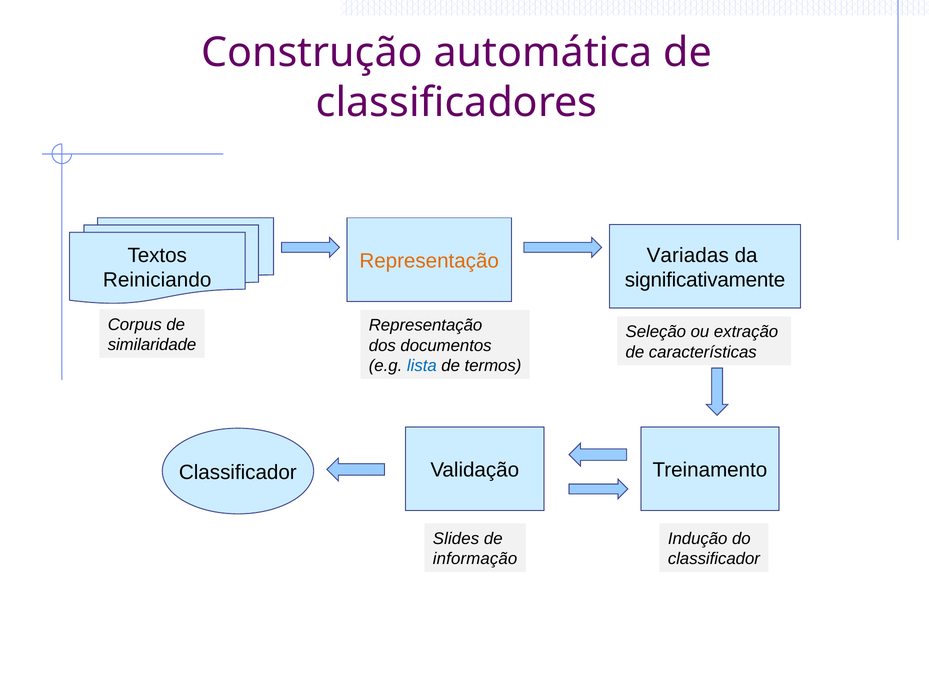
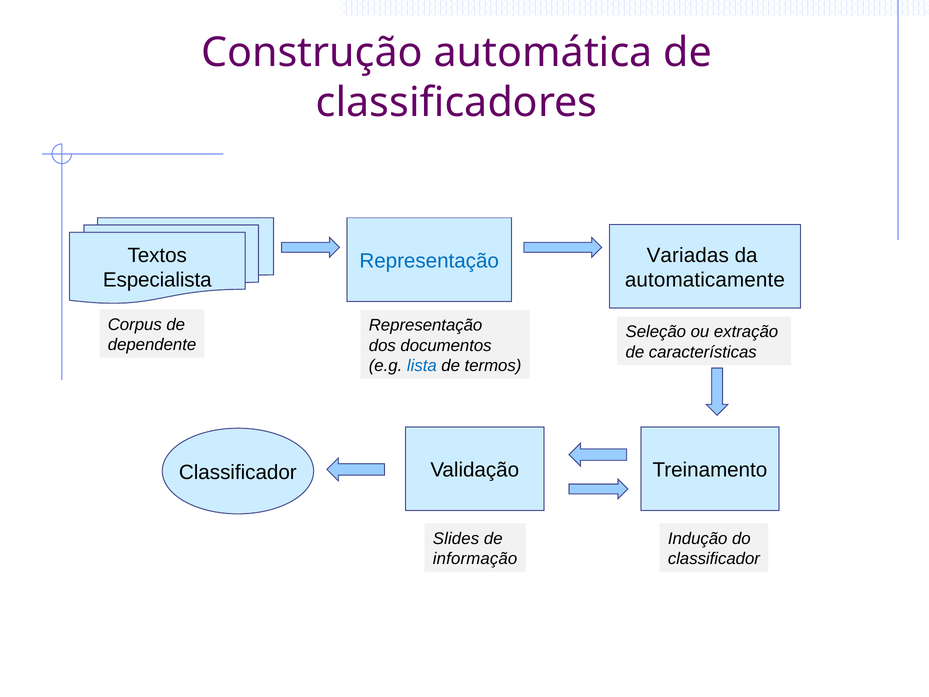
Representação at (429, 261) colour: orange -> blue
significativamente: significativamente -> automaticamente
Reiniciando: Reiniciando -> Especialista
similaridade: similaridade -> dependente
